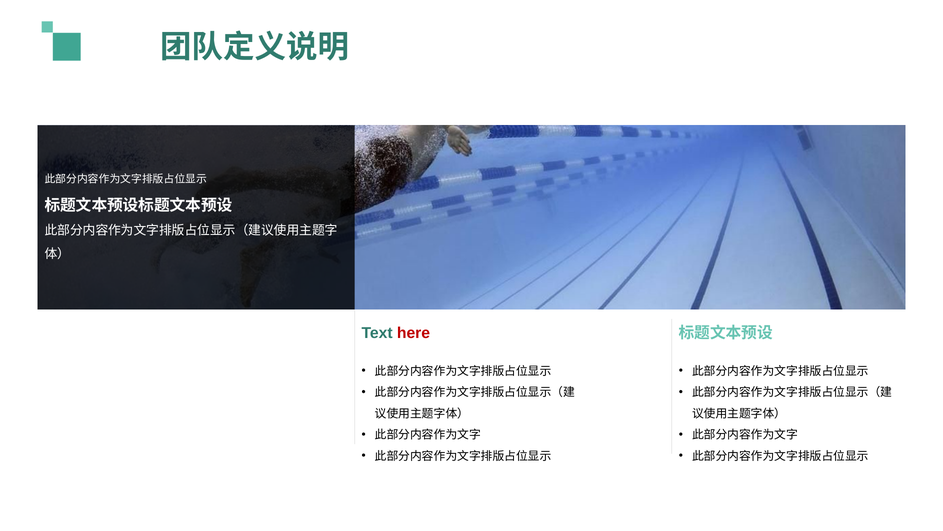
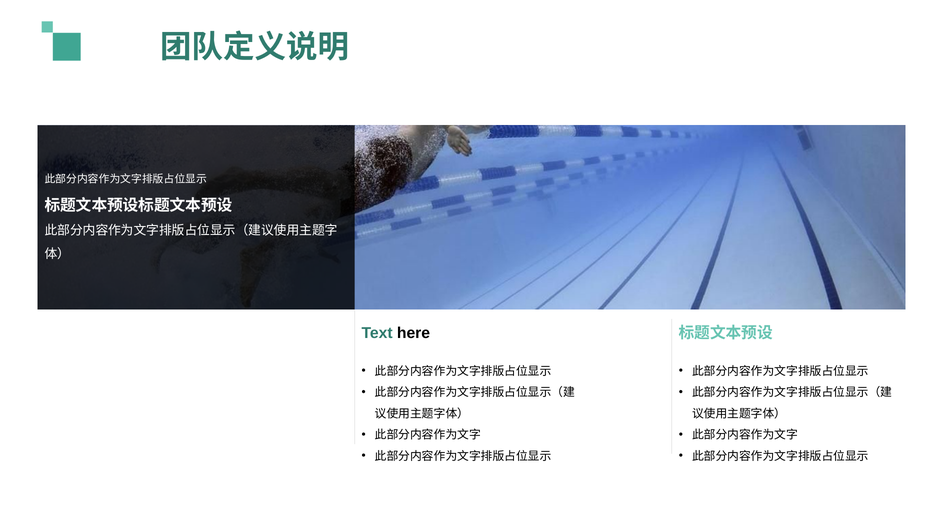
here colour: red -> black
